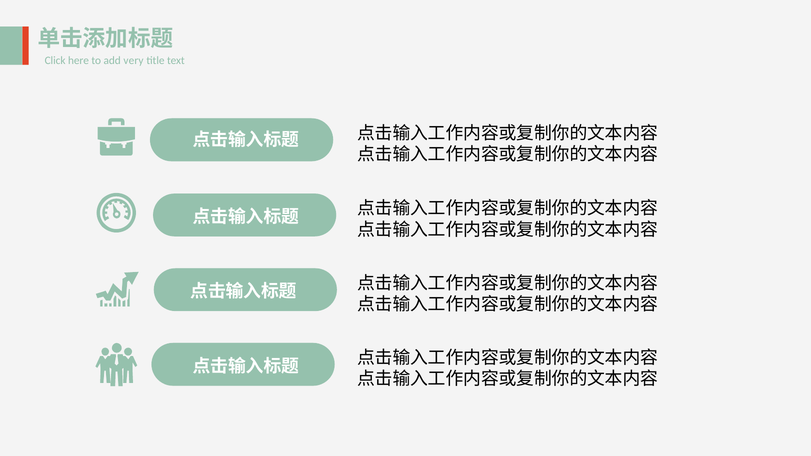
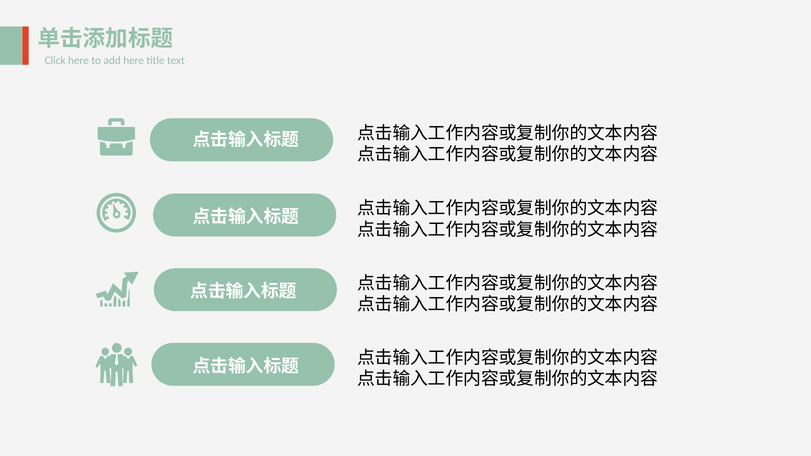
add very: very -> here
